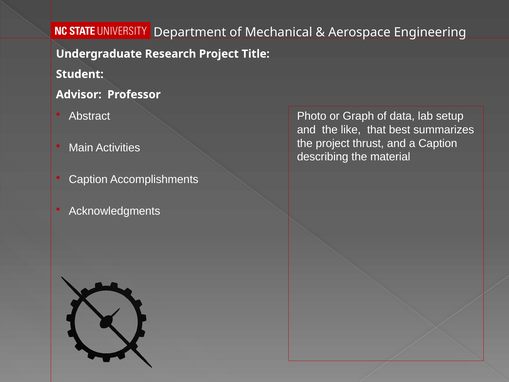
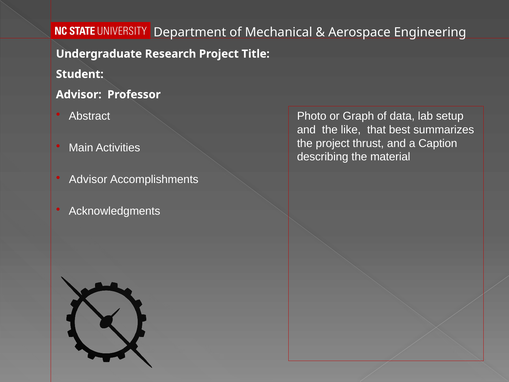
Caption at (88, 179): Caption -> Advisor
